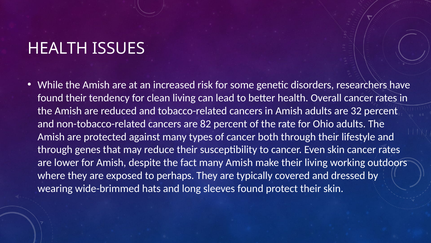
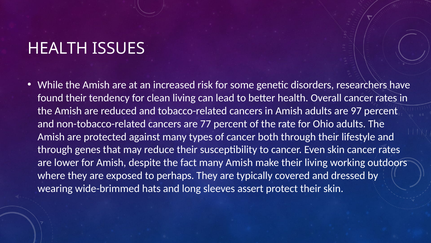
32: 32 -> 97
82: 82 -> 77
sleeves found: found -> assert
